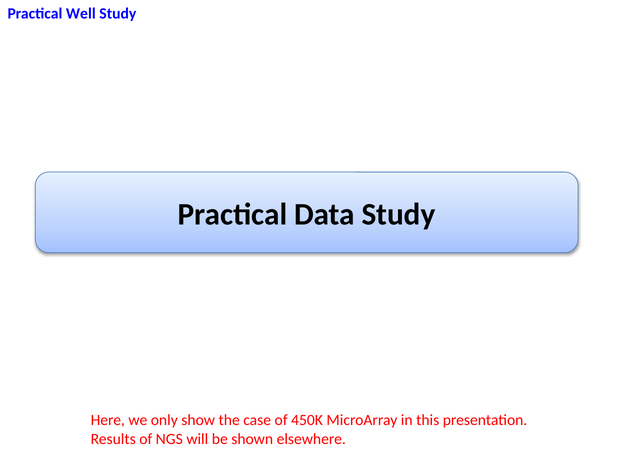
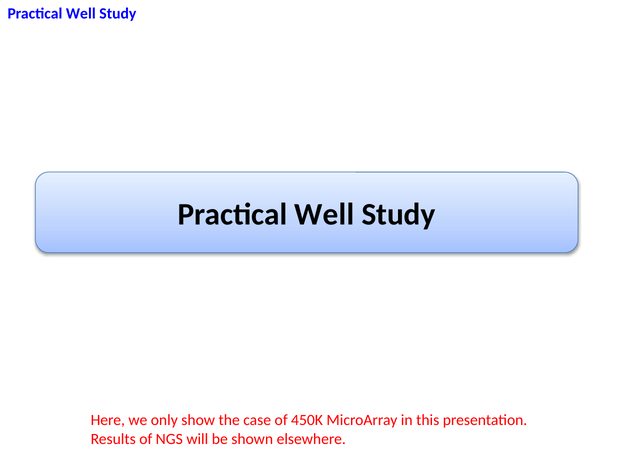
Data at (325, 214): Data -> Well
